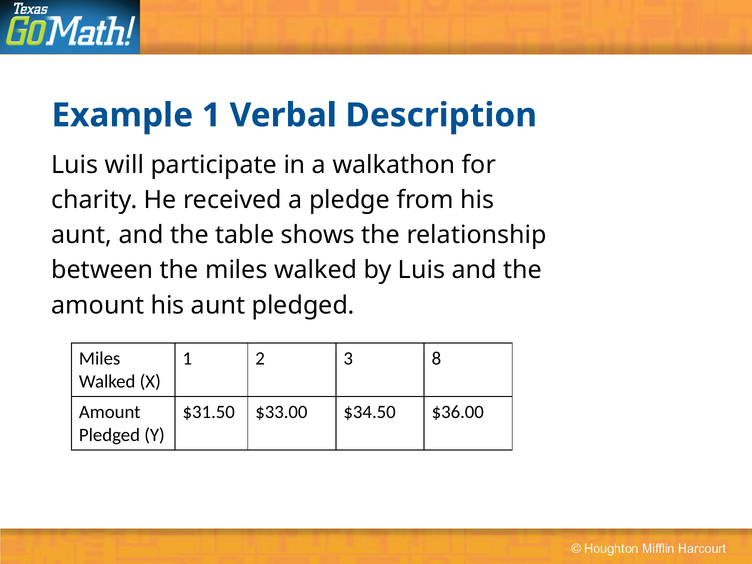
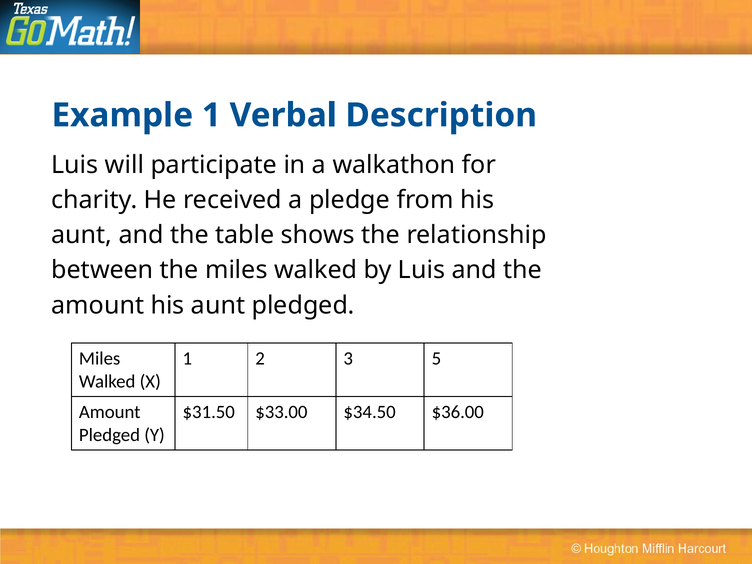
8: 8 -> 5
